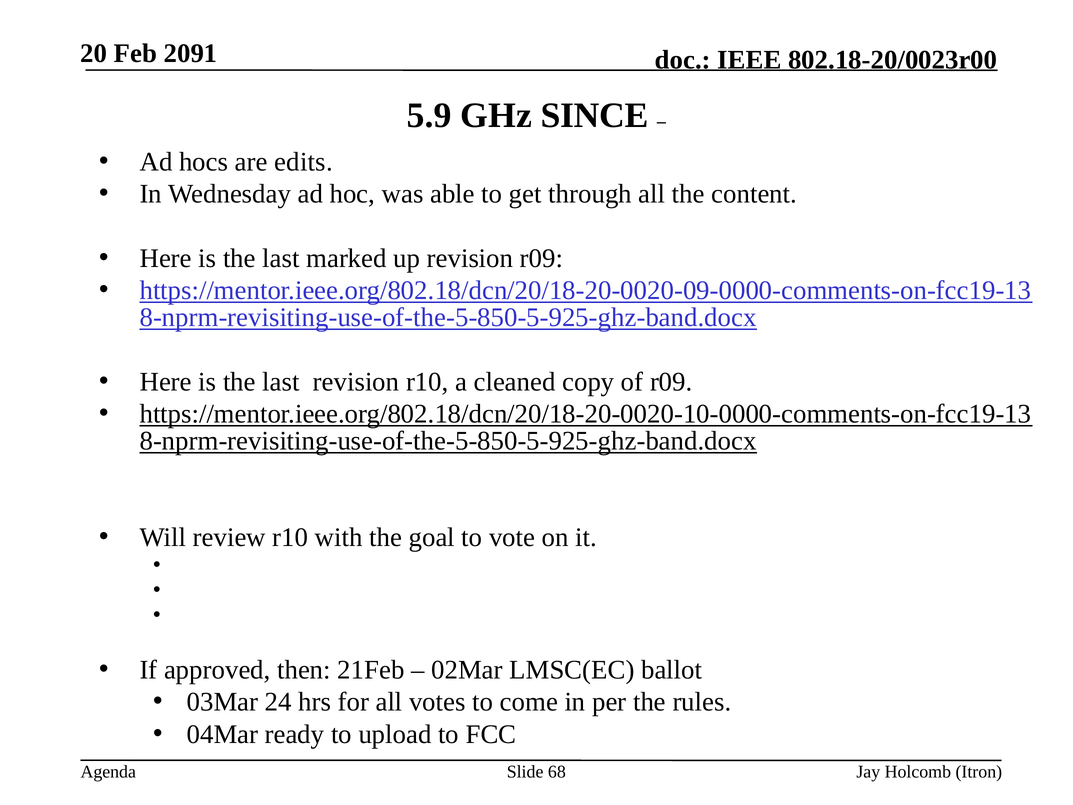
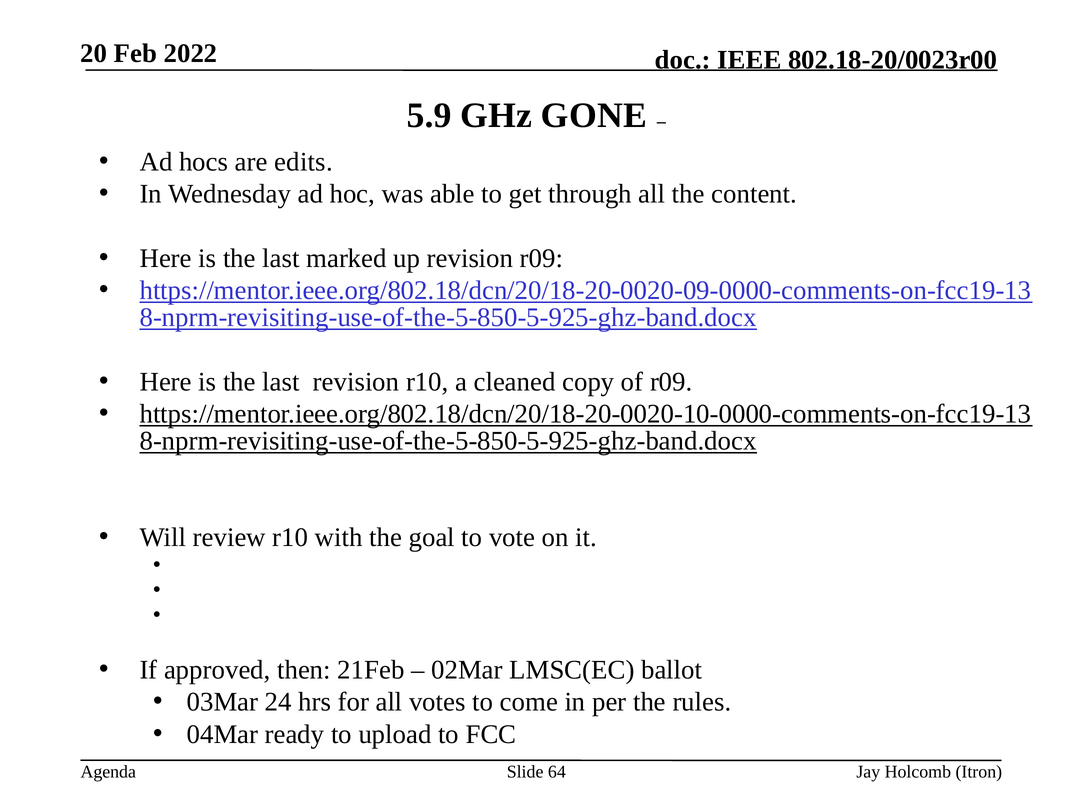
2091: 2091 -> 2022
SINCE: SINCE -> GONE
68: 68 -> 64
